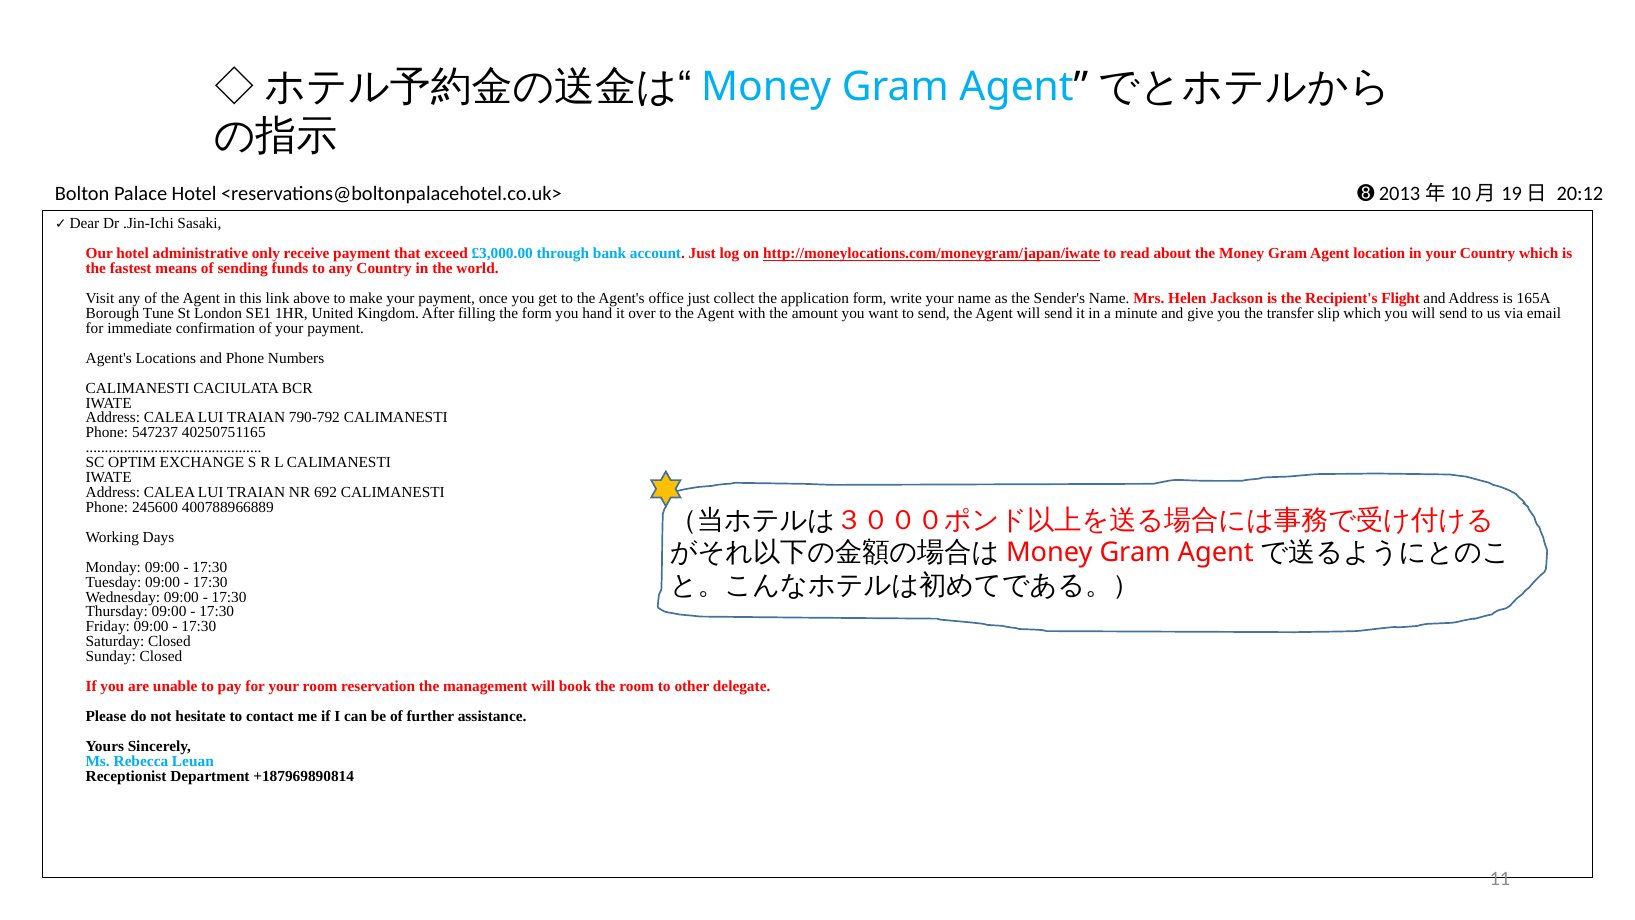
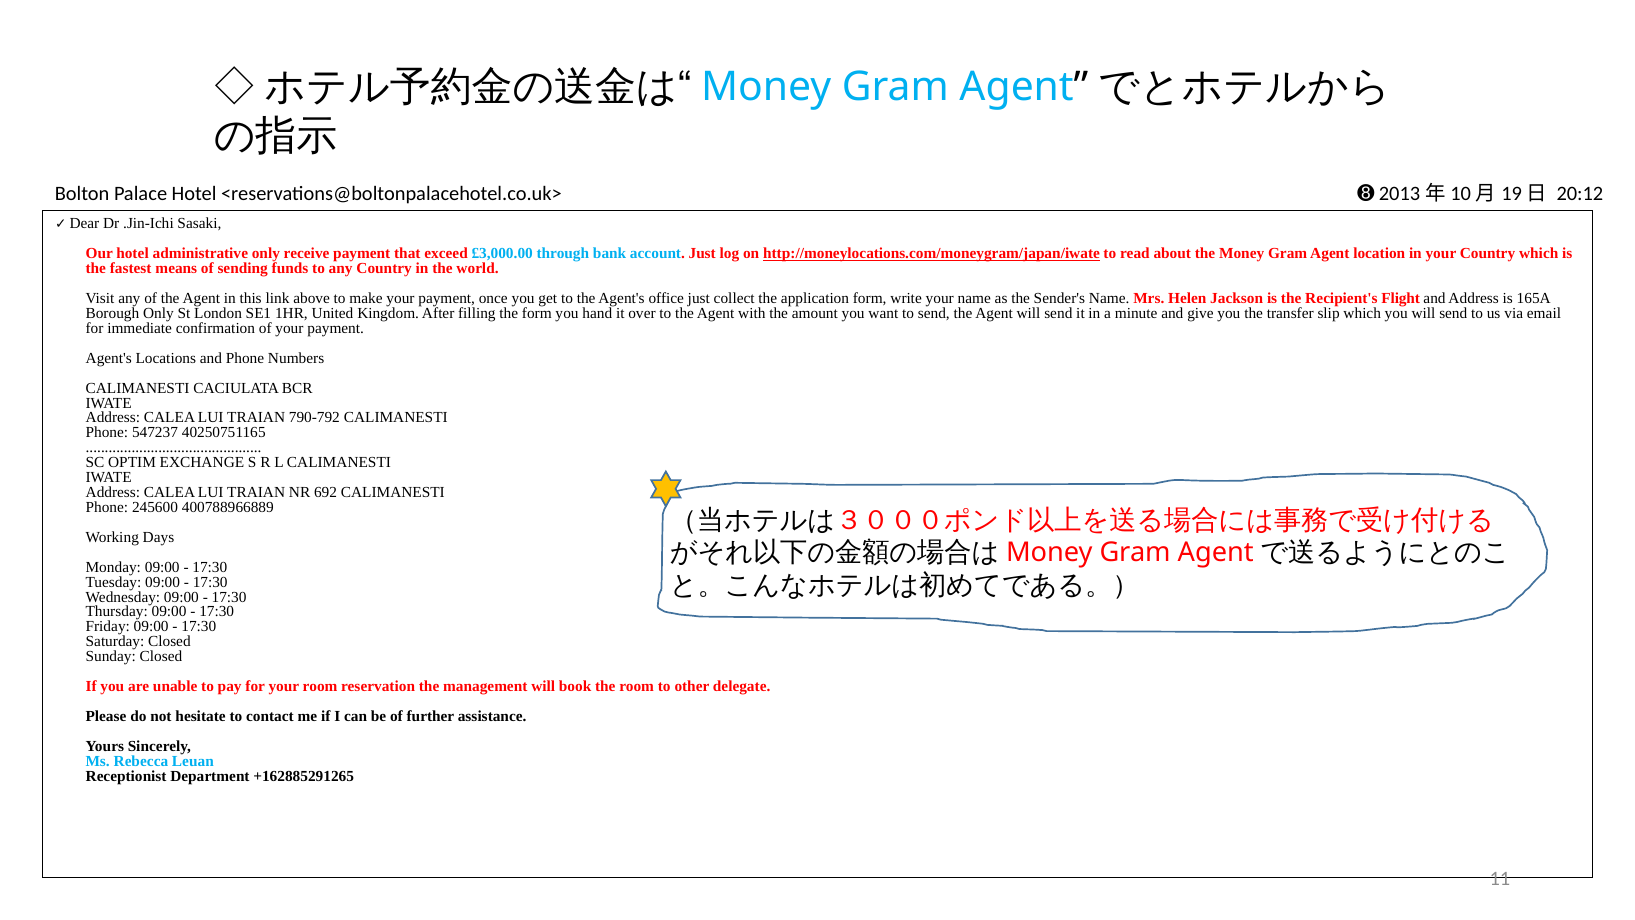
Borough Tune: Tune -> Only
+187969890814: +187969890814 -> +162885291265
